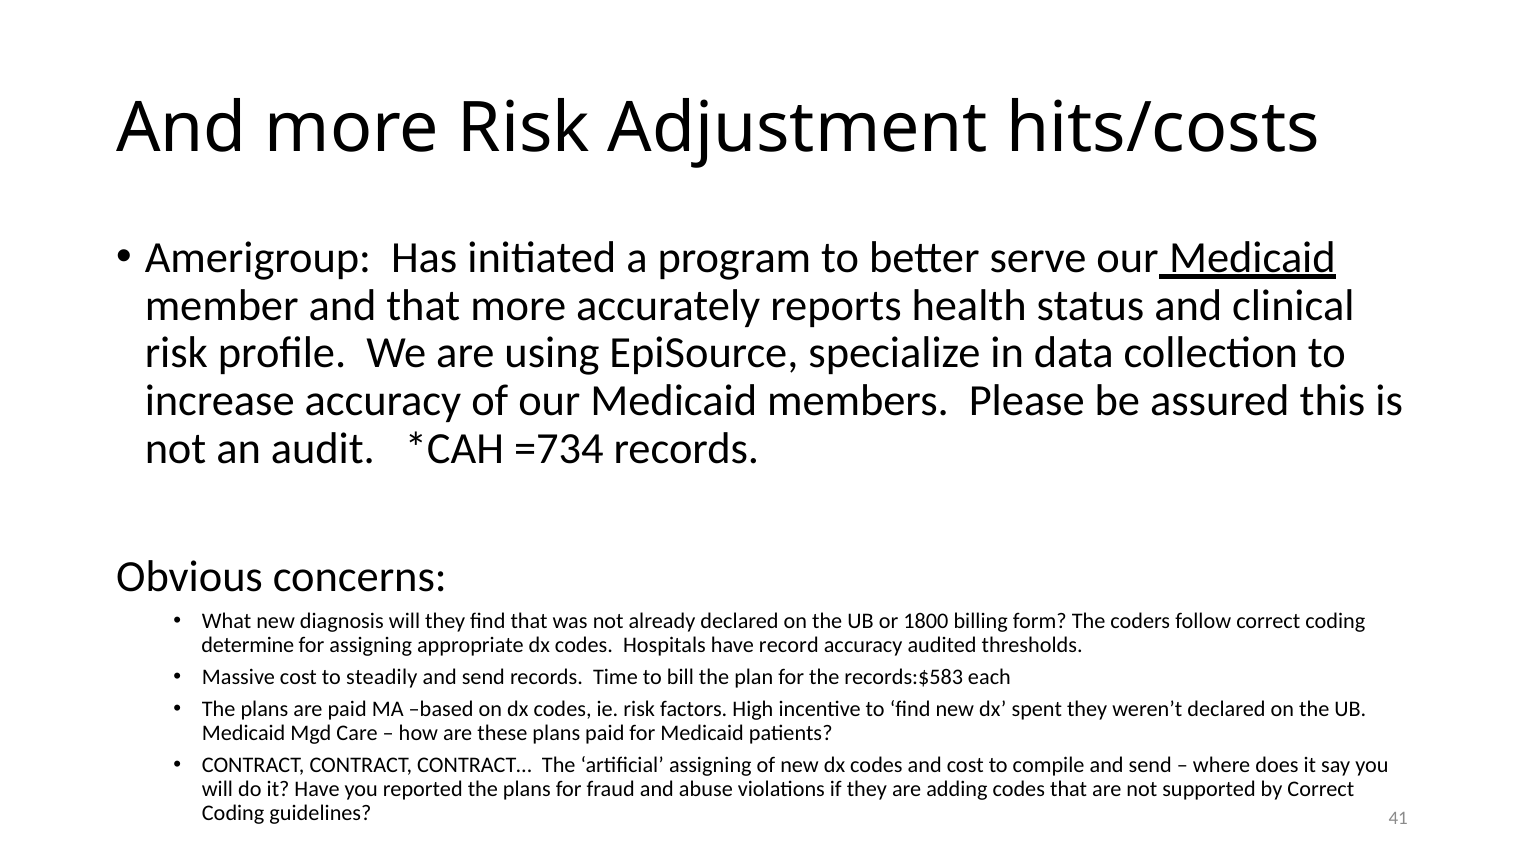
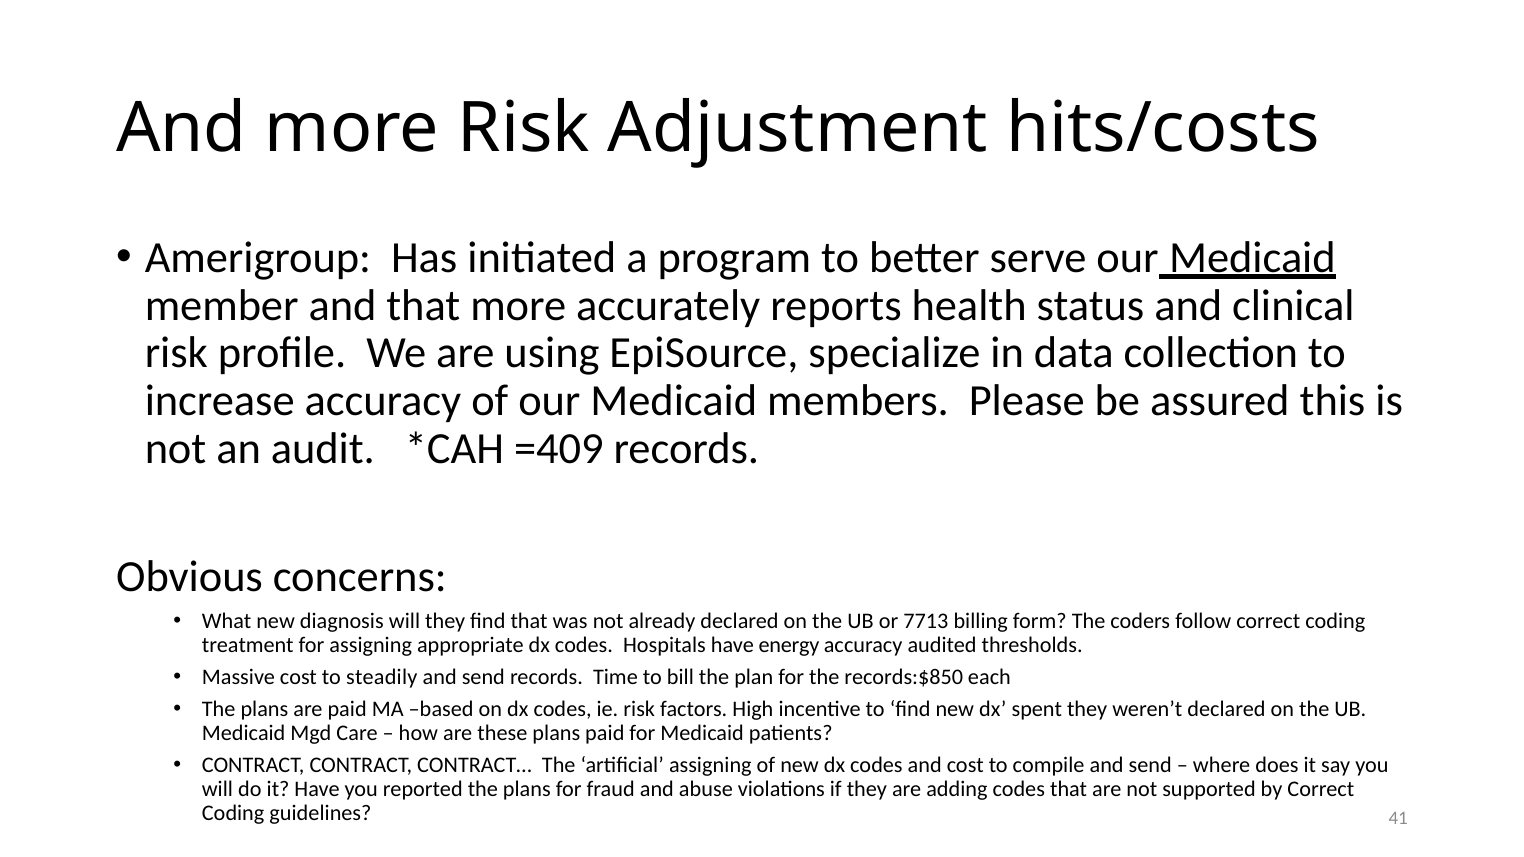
=734: =734 -> =409
1800: 1800 -> 7713
determine: determine -> treatment
record: record -> energy
records:$583: records:$583 -> records:$850
